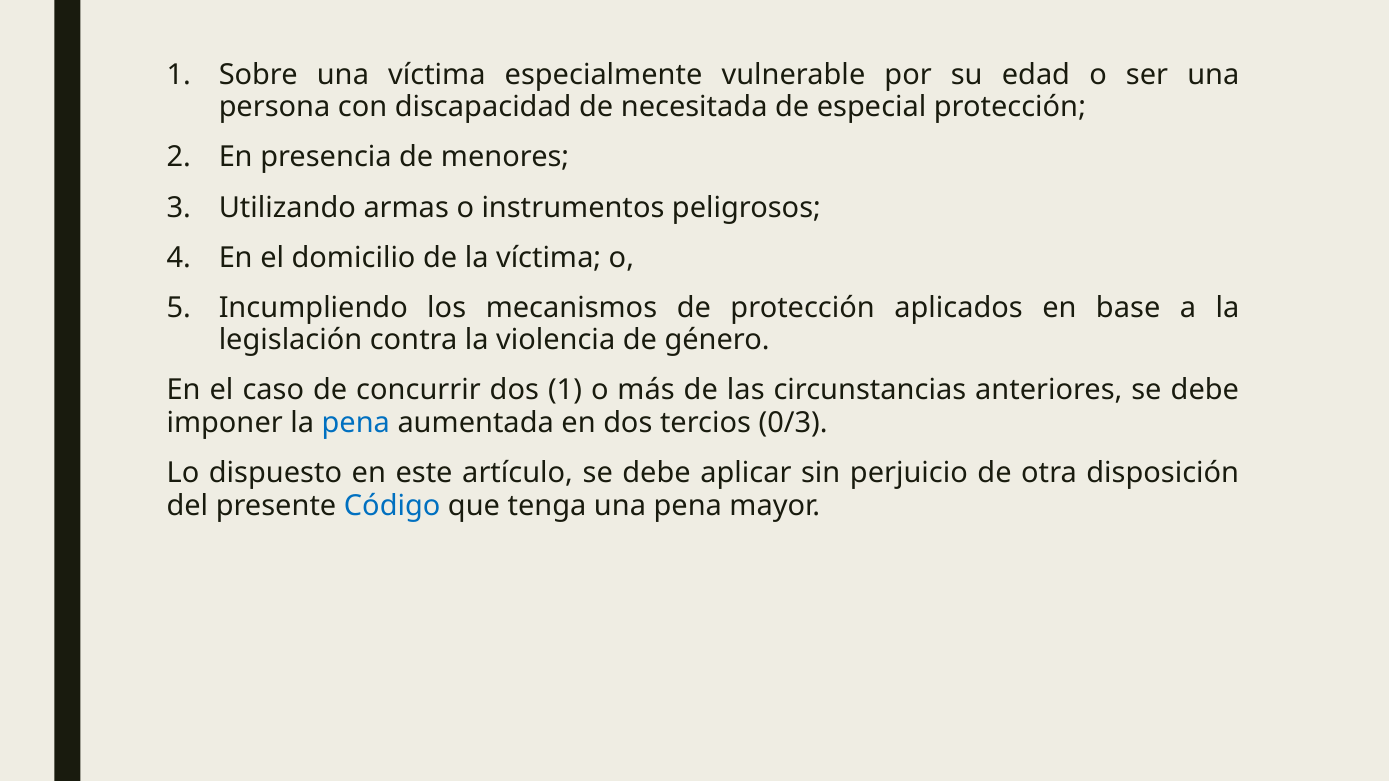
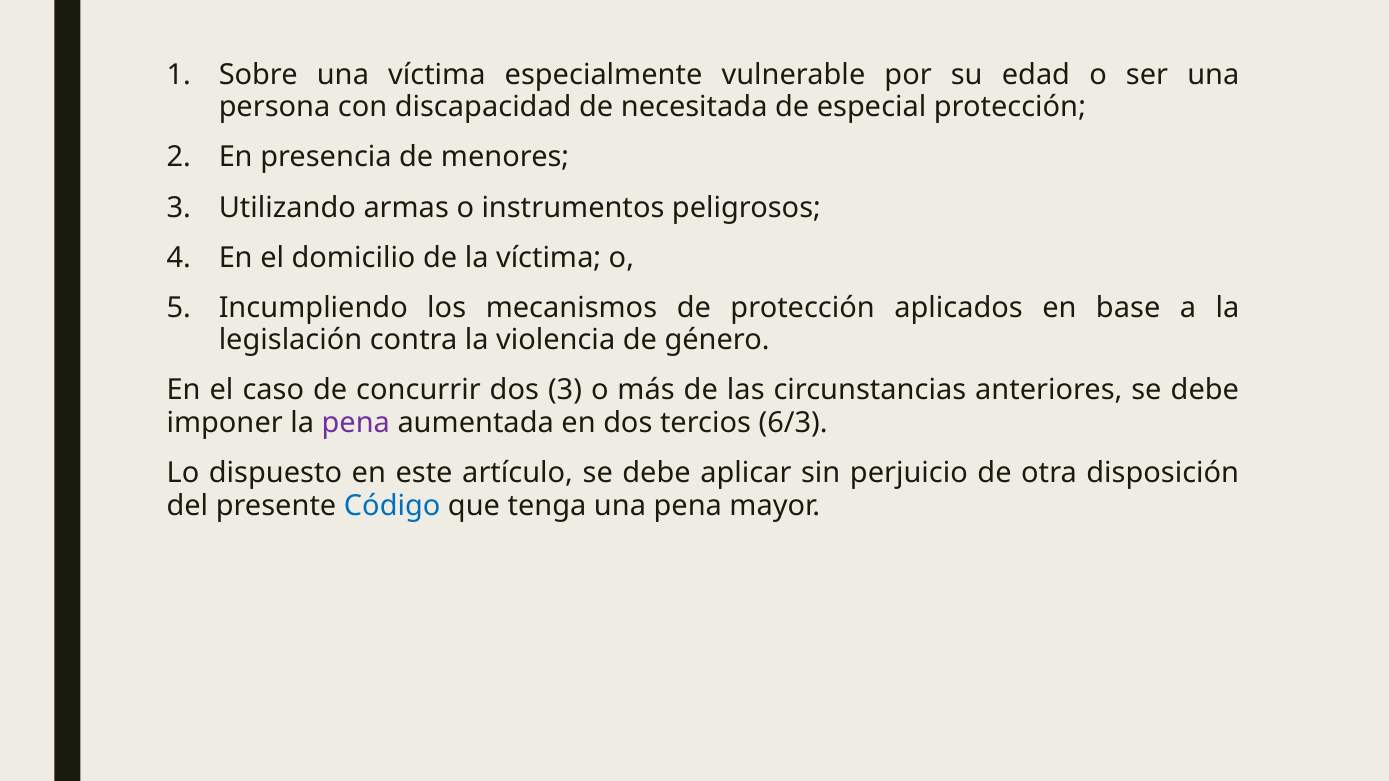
dos 1: 1 -> 3
pena at (356, 423) colour: blue -> purple
0/3: 0/3 -> 6/3
